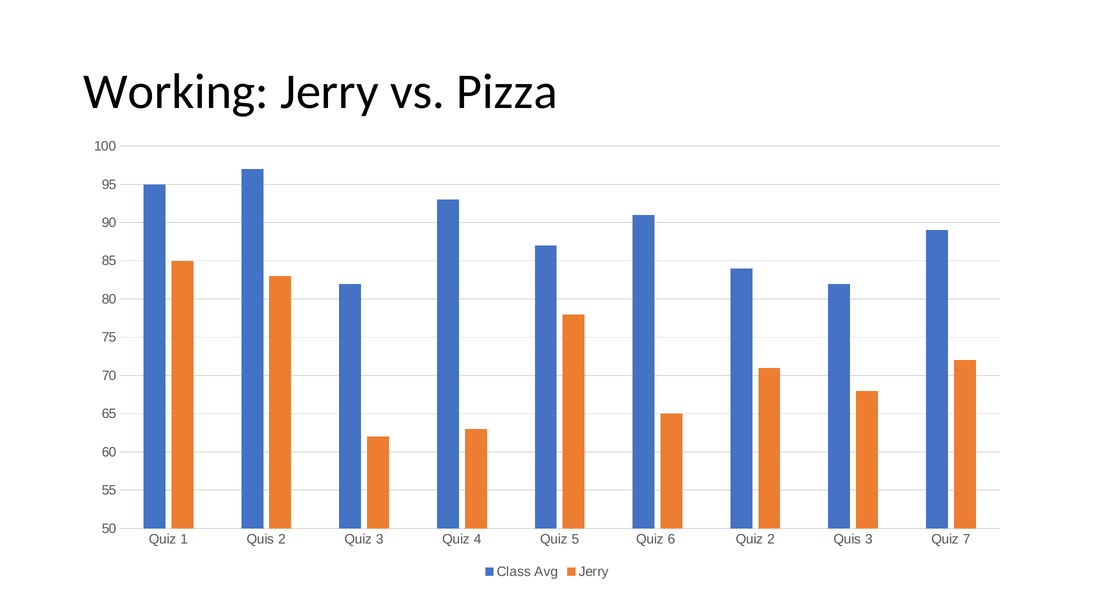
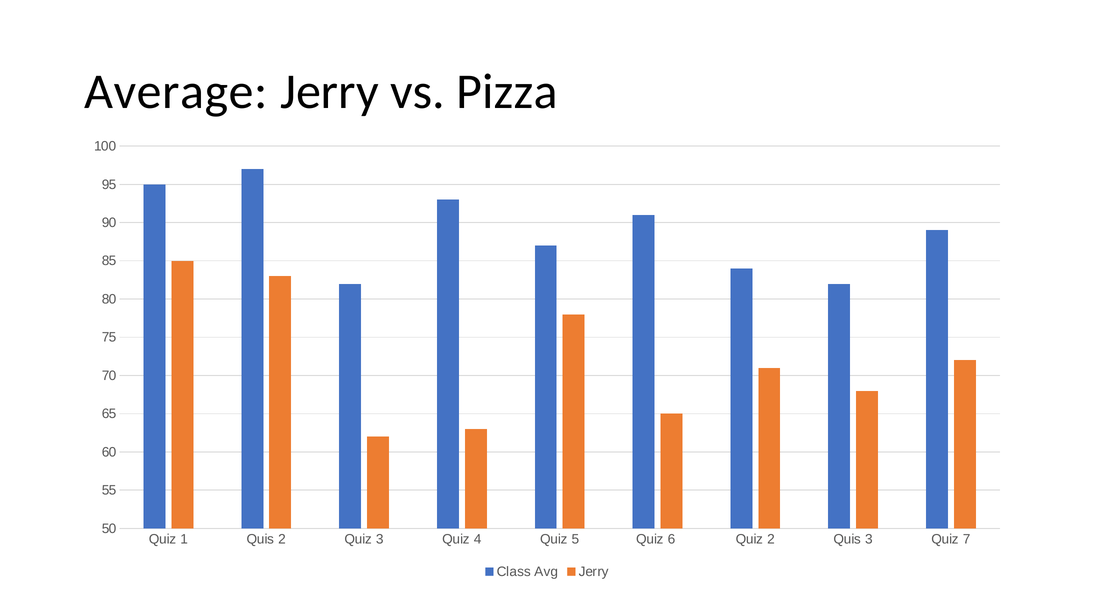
Working: Working -> Average
